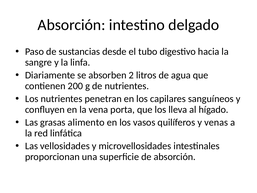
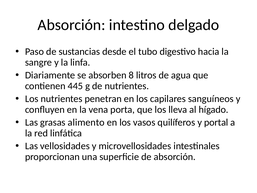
2: 2 -> 8
200: 200 -> 445
venas: venas -> portal
